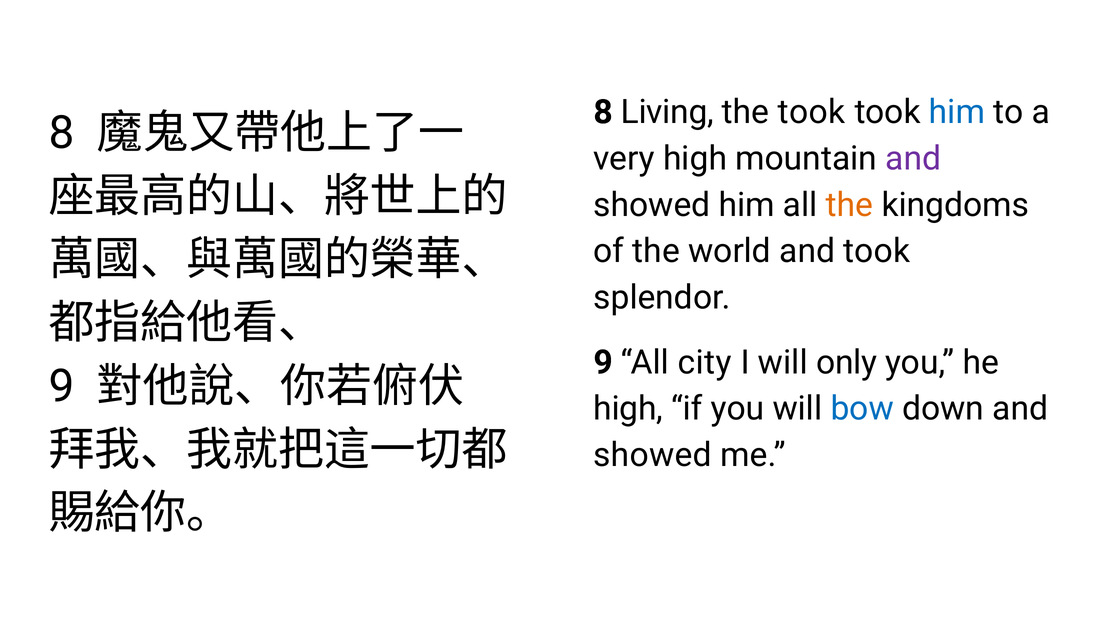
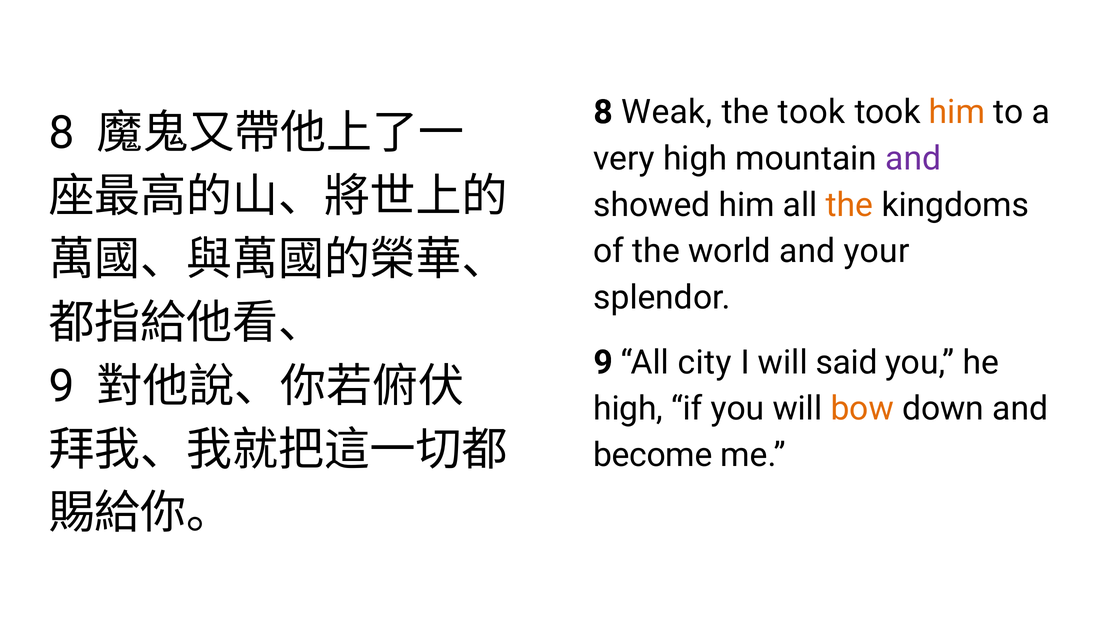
Living: Living -> Weak
him at (957, 112) colour: blue -> orange
and took: took -> your
only: only -> said
bow colour: blue -> orange
showed at (653, 455): showed -> become
